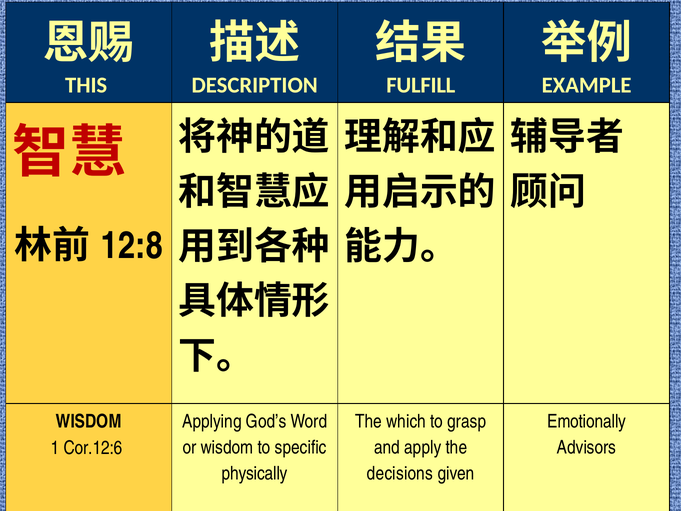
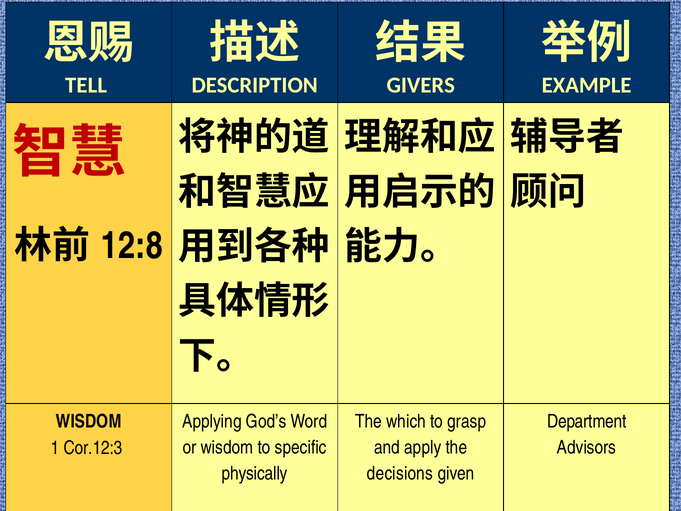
THIS: THIS -> TELL
FULFILL: FULFILL -> GIVERS
Emotionally: Emotionally -> Department
Cor.12:6: Cor.12:6 -> Cor.12:3
